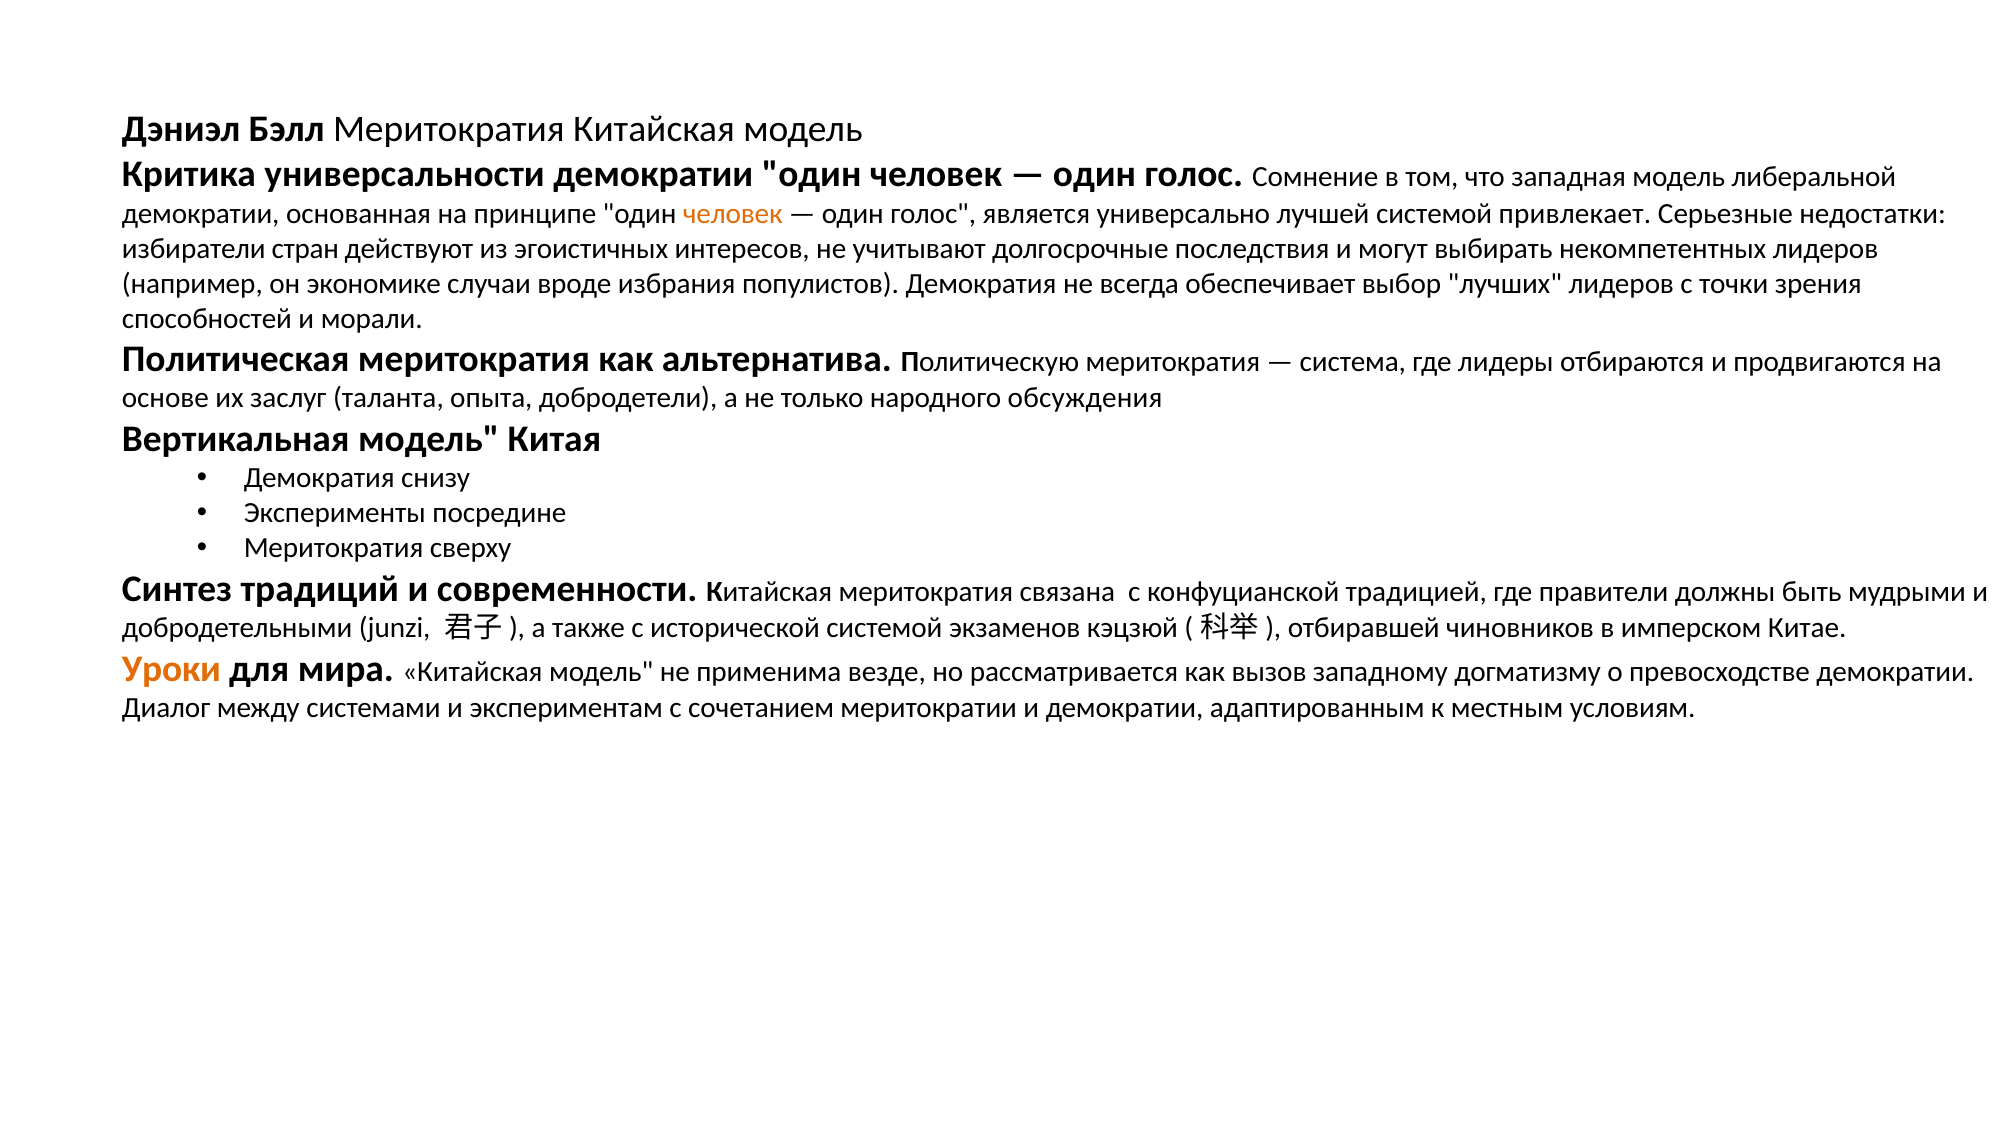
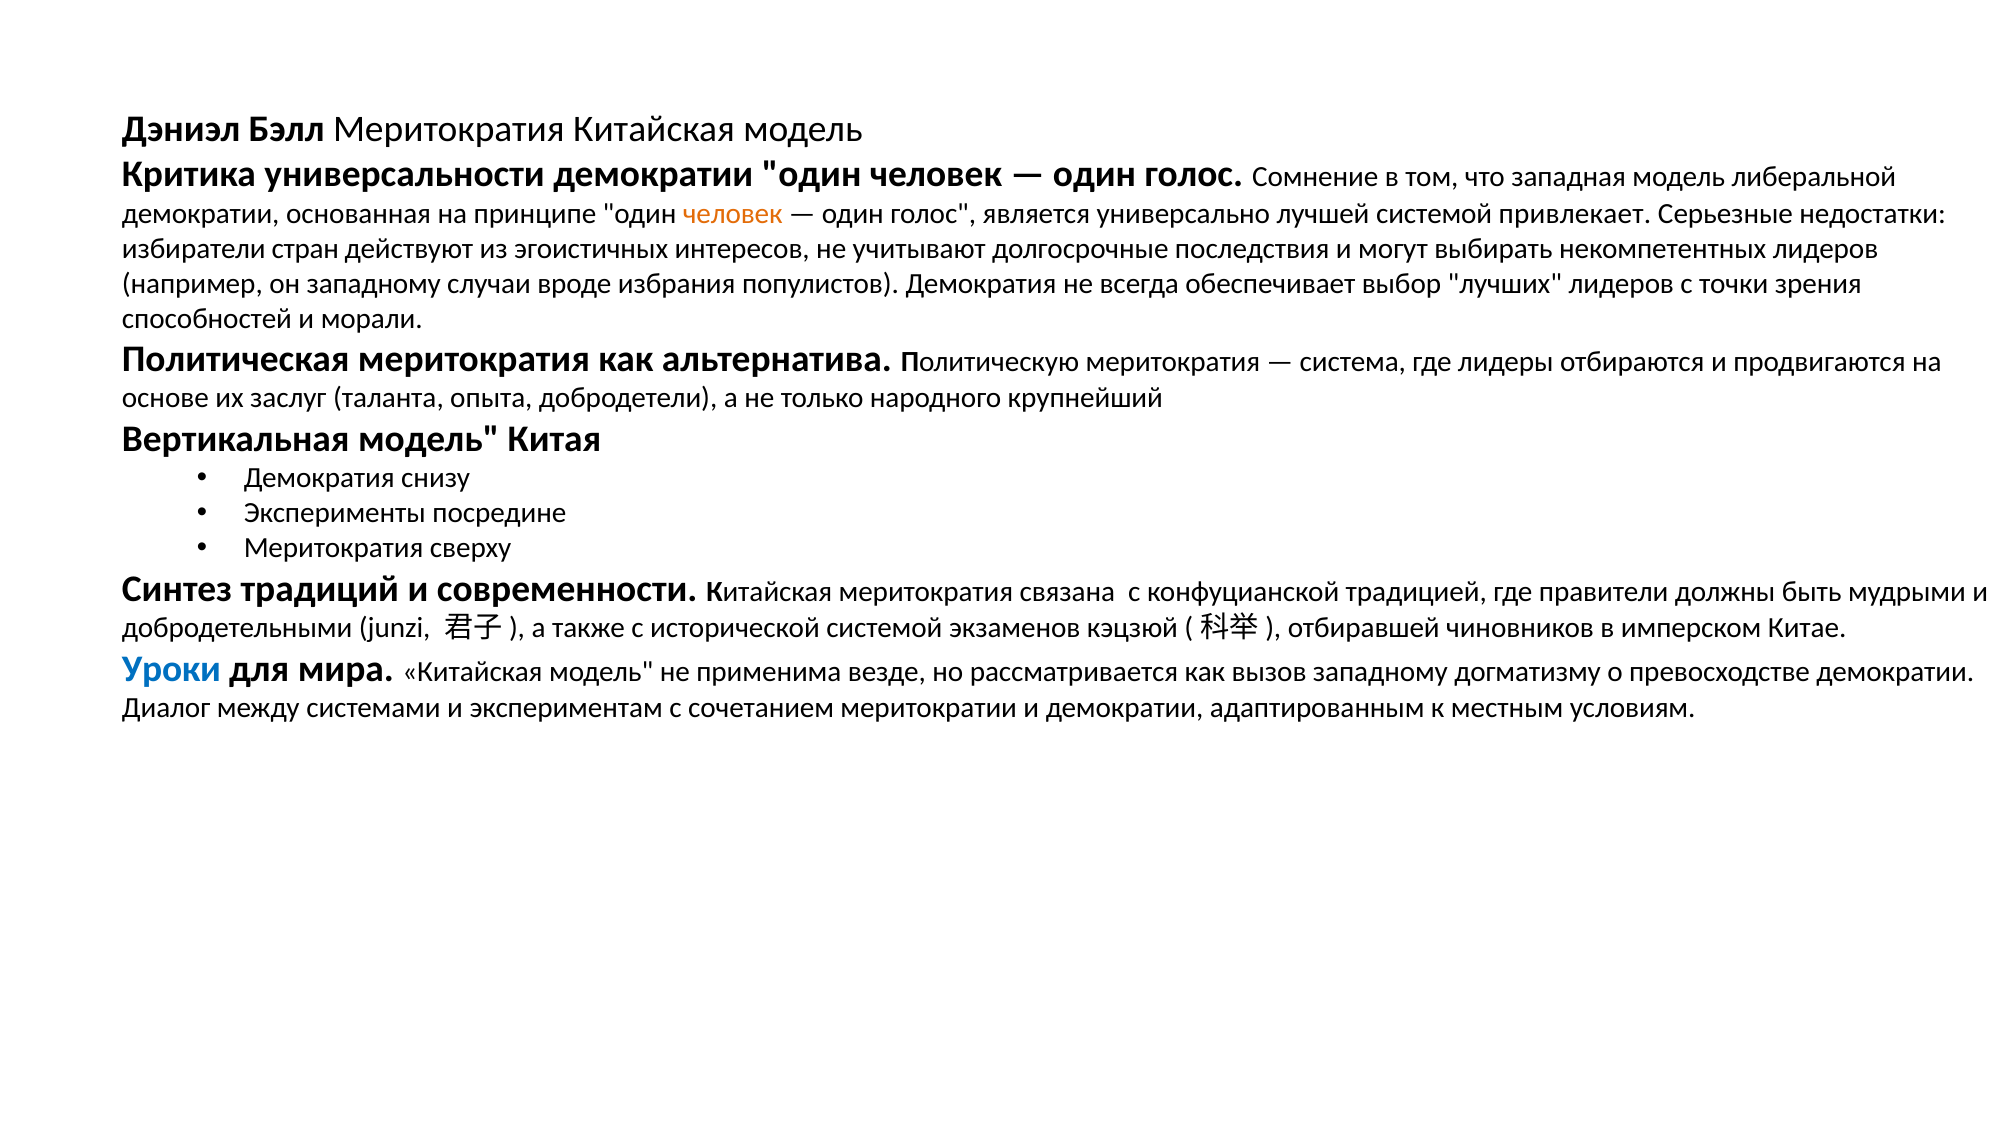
он экономике: экономике -> западному
обсуждения: обсуждения -> крупнейший
Уроки colour: orange -> blue
